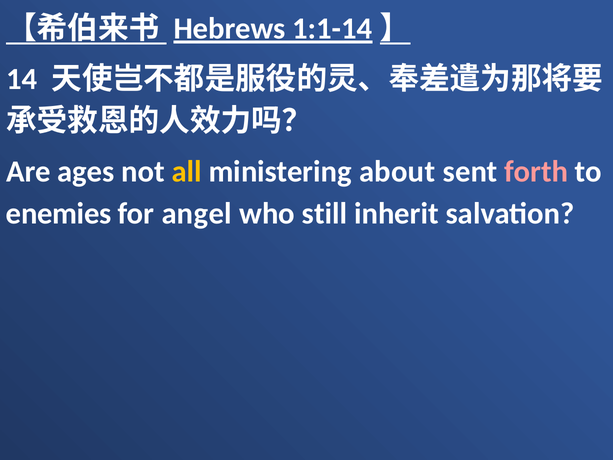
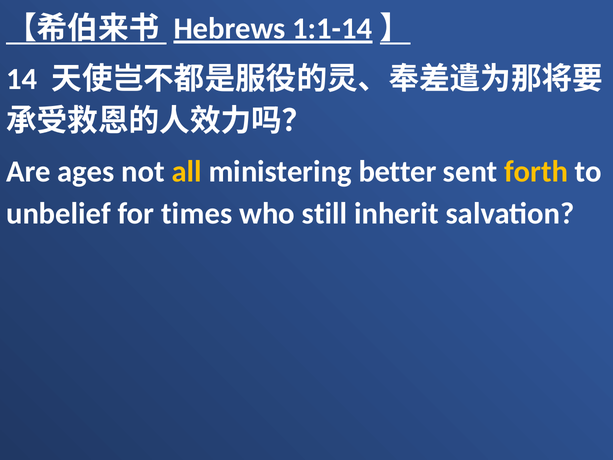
about: about -> better
forth colour: pink -> yellow
enemies: enemies -> unbelief
angel: angel -> times
